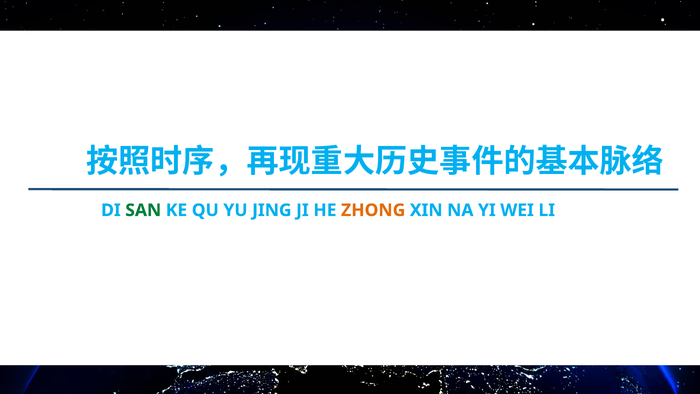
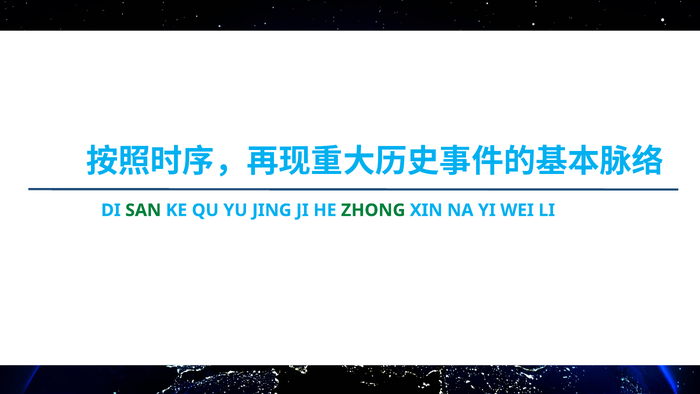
ZHONG colour: orange -> green
